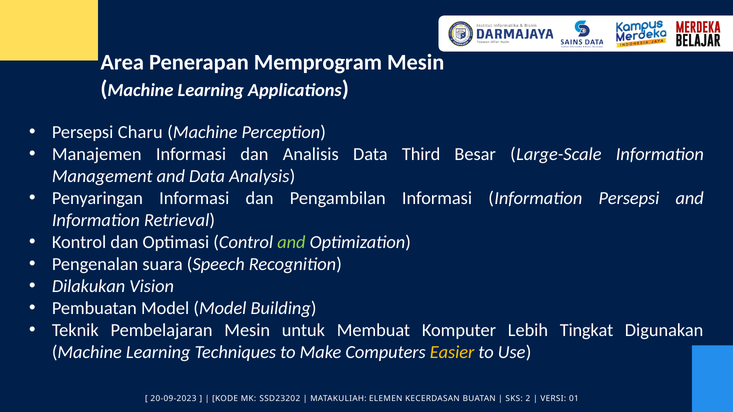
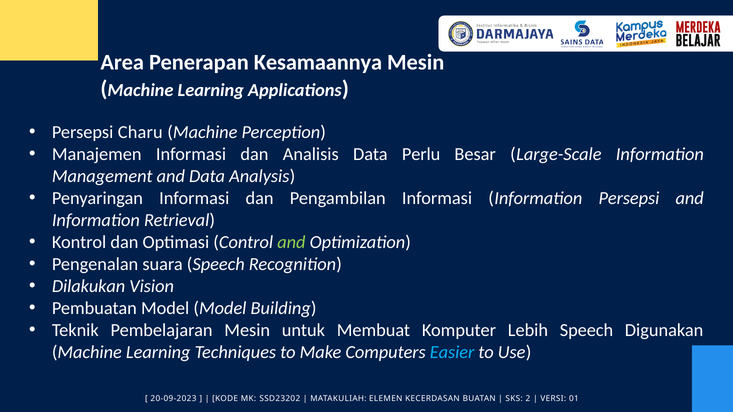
Memprogram: Memprogram -> Kesamaannya
Third: Third -> Perlu
Lebih Tingkat: Tingkat -> Speech
Easier colour: yellow -> light blue
